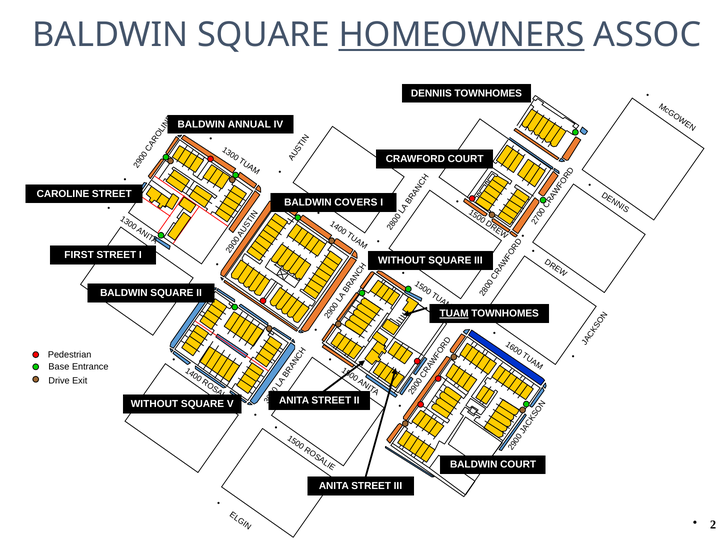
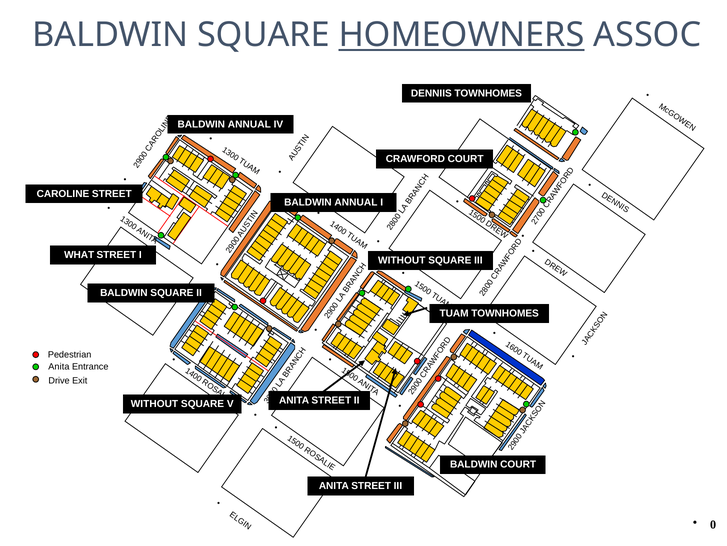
COVERS at (356, 202): COVERS -> ANNUAL
FIRST: FIRST -> WHAT
TUAM underline: present -> none
Base at (59, 366): Base -> Anita
2 at (713, 524): 2 -> 0
